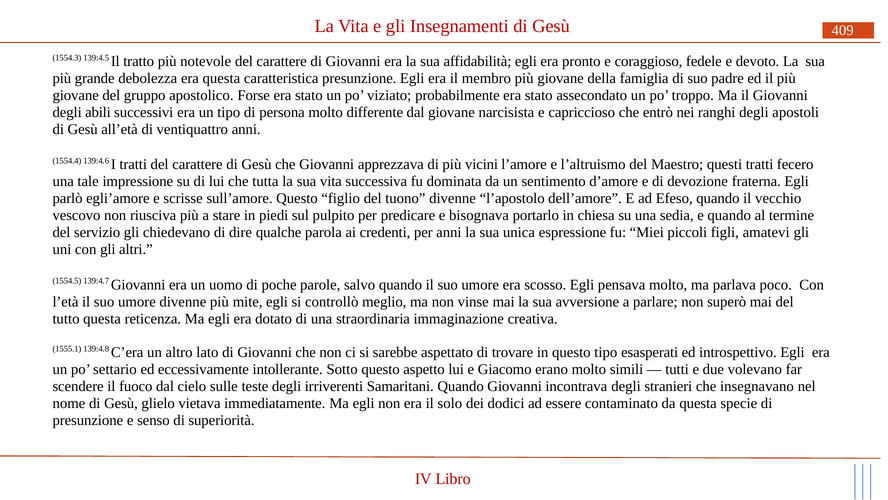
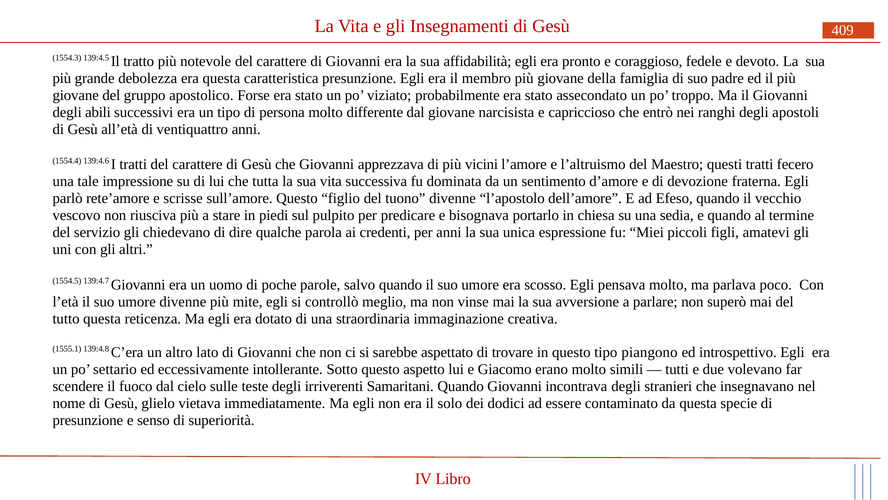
egli’amore: egli’amore -> rete’amore
esasperati: esasperati -> piangono
